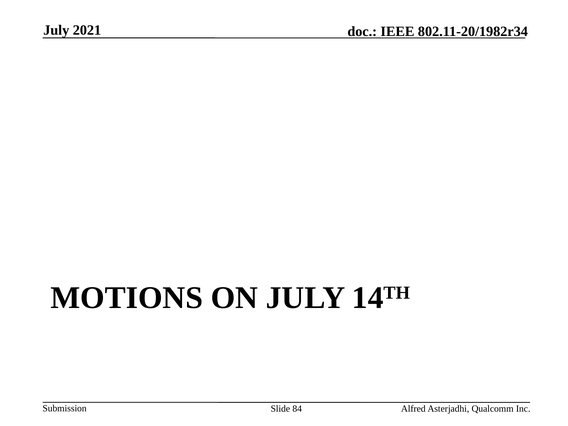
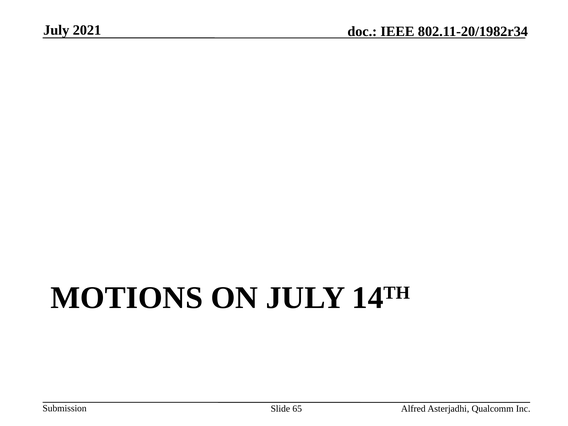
84: 84 -> 65
